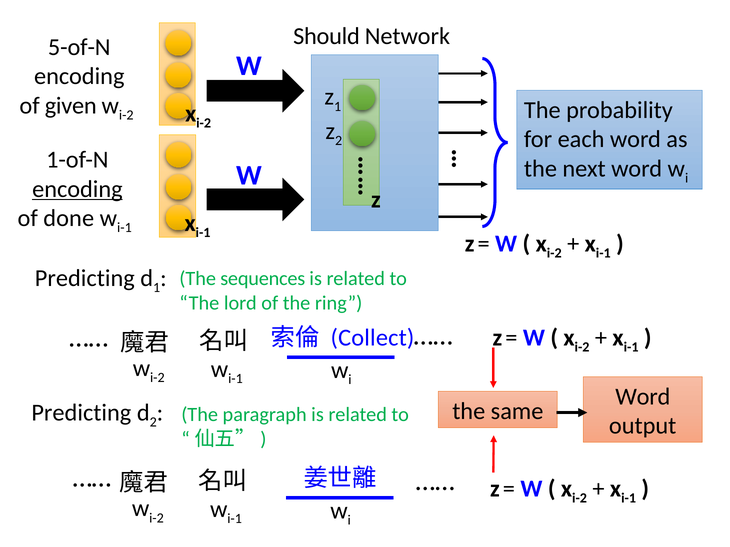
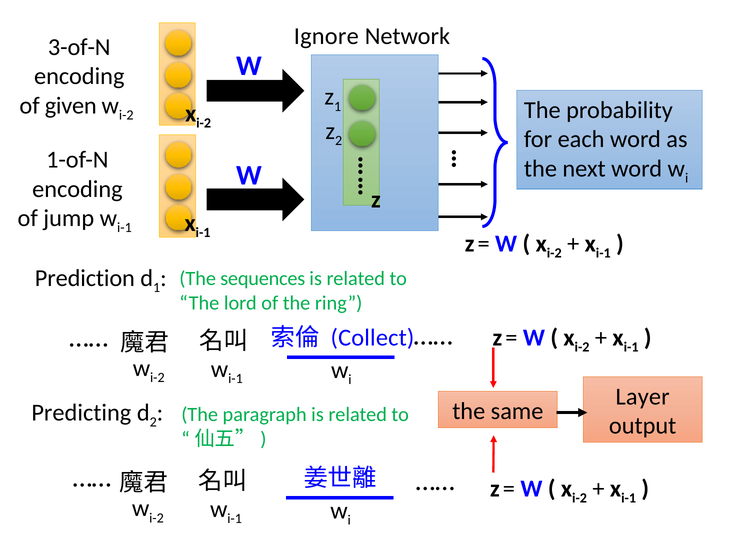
Should: Should -> Ignore
5-of-N: 5-of-N -> 3-of-N
encoding at (77, 189) underline: present -> none
done: done -> jump
Predicting at (85, 278): Predicting -> Prediction
Word at (643, 397): Word -> Layer
